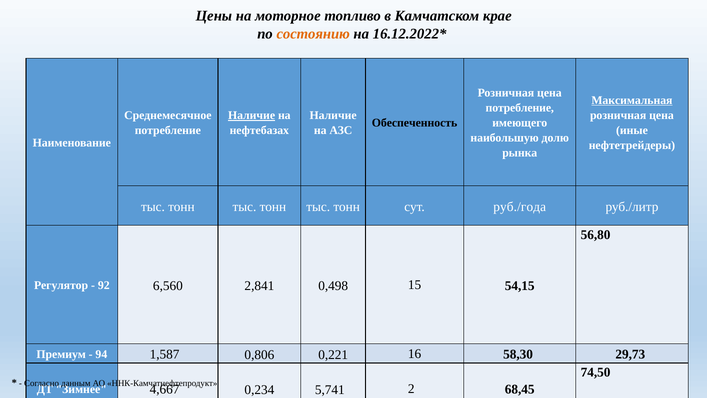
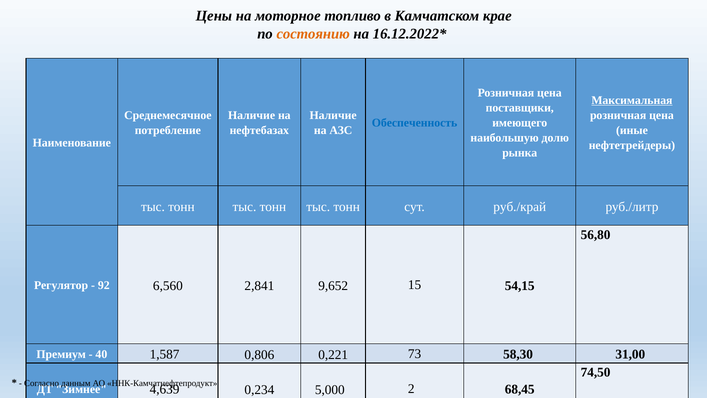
потребление at (520, 108): потребление -> поставщики
Наличие at (252, 115) underline: present -> none
Обеспеченность colour: black -> blue
руб./года: руб./года -> руб./край
0,498: 0,498 -> 9,652
94: 94 -> 40
16: 16 -> 73
29,73: 29,73 -> 31,00
4,667: 4,667 -> 4,639
5,741: 5,741 -> 5,000
